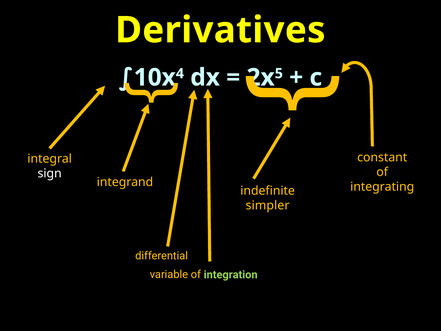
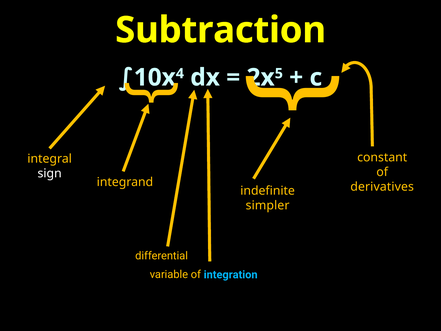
Derivatives: Derivatives -> Subtraction
integrating: integrating -> derivatives
integration colour: light green -> light blue
